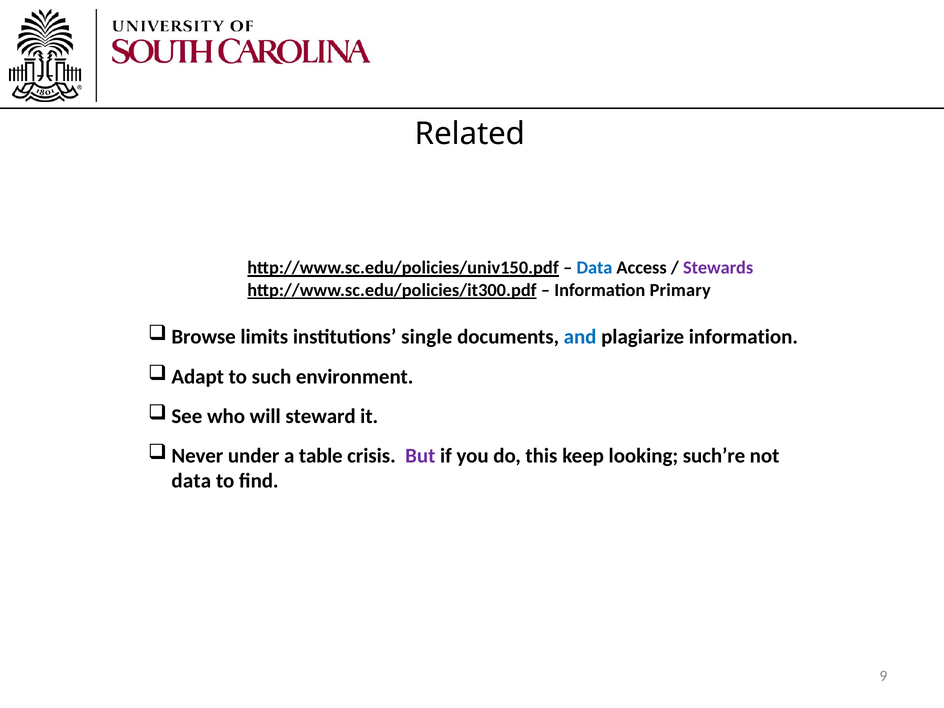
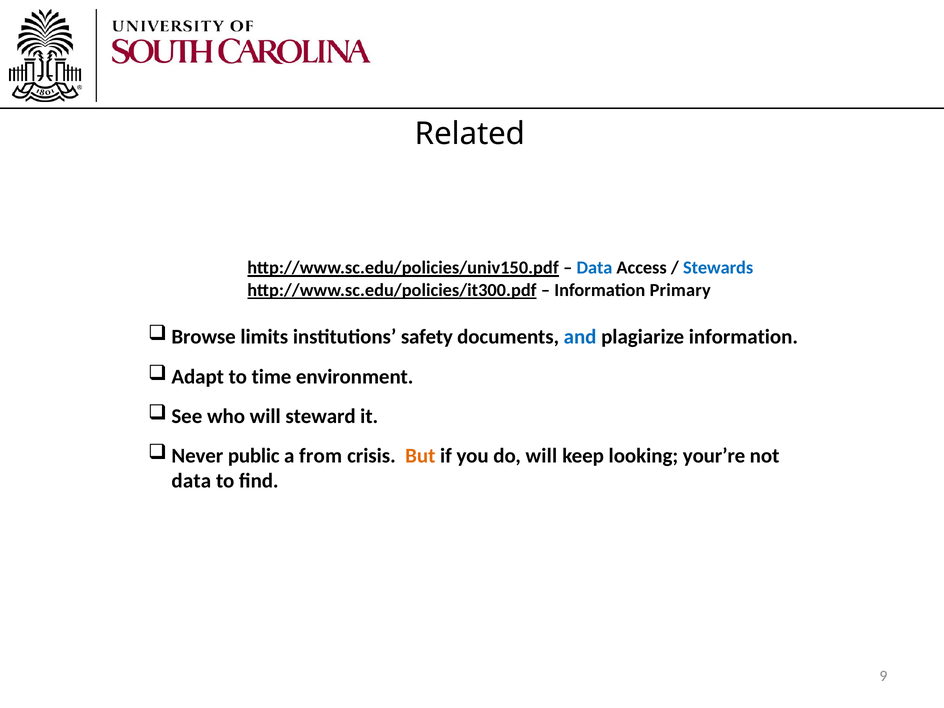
Stewards colour: purple -> blue
single: single -> safety
such: such -> time
under: under -> public
table: table -> from
But colour: purple -> orange
do this: this -> will
such’re: such’re -> your’re
